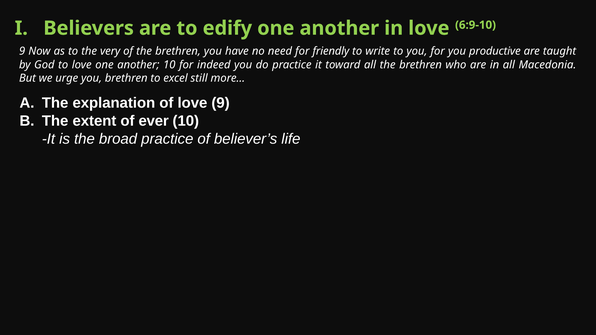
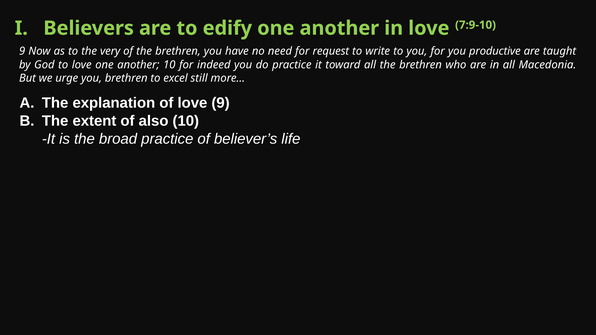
6:9-10: 6:9-10 -> 7:9-10
friendly: friendly -> request
ever: ever -> also
